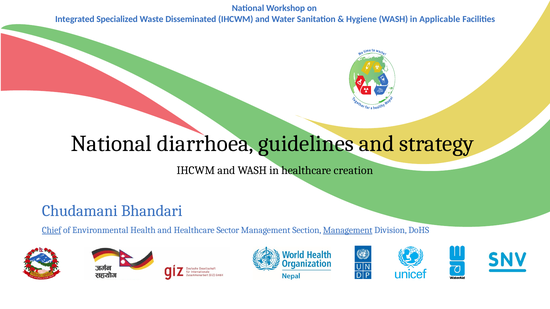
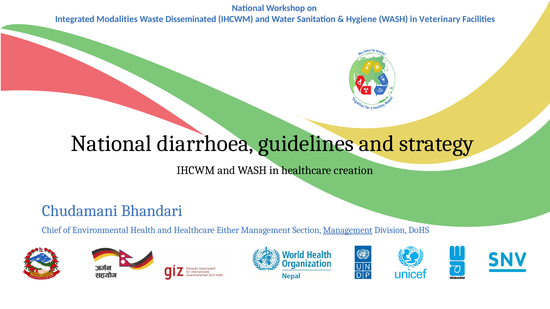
Specialized: Specialized -> Modalities
Applicable: Applicable -> Veterinary
Chief underline: present -> none
Sector: Sector -> Either
